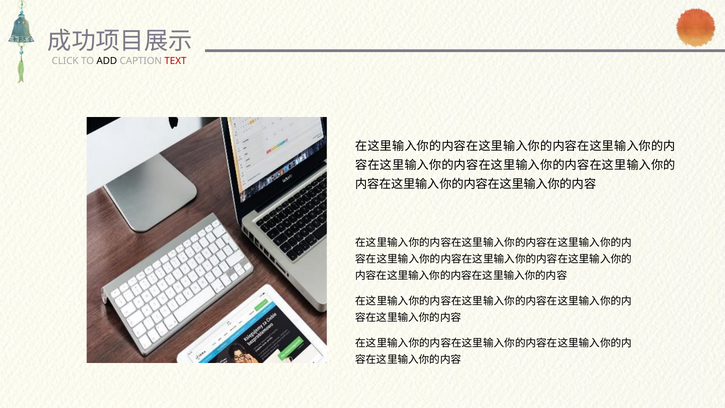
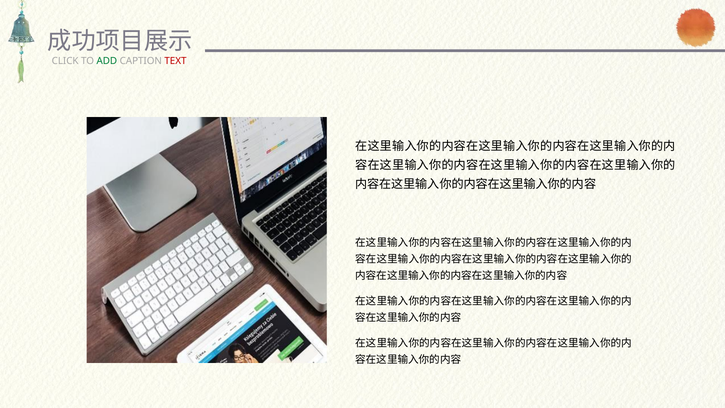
ADD colour: black -> green
